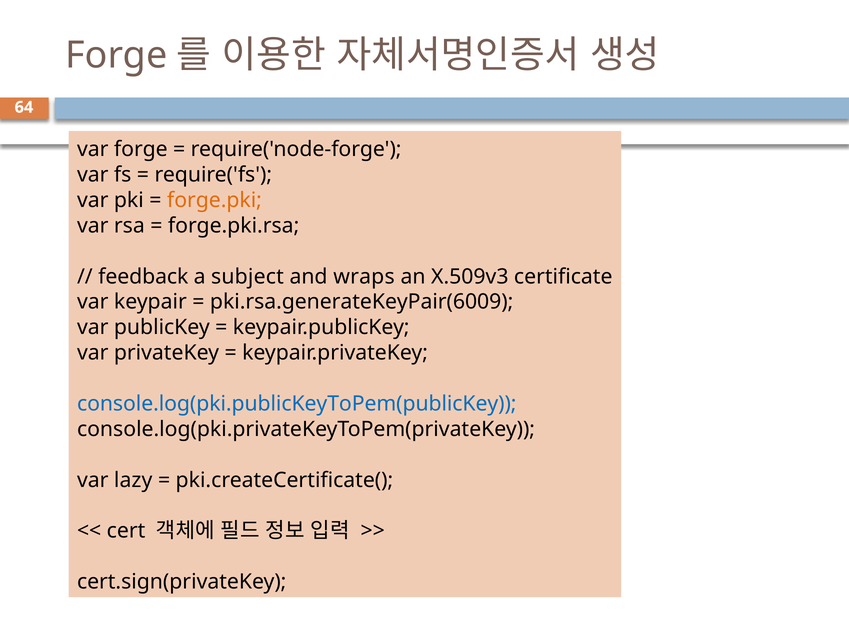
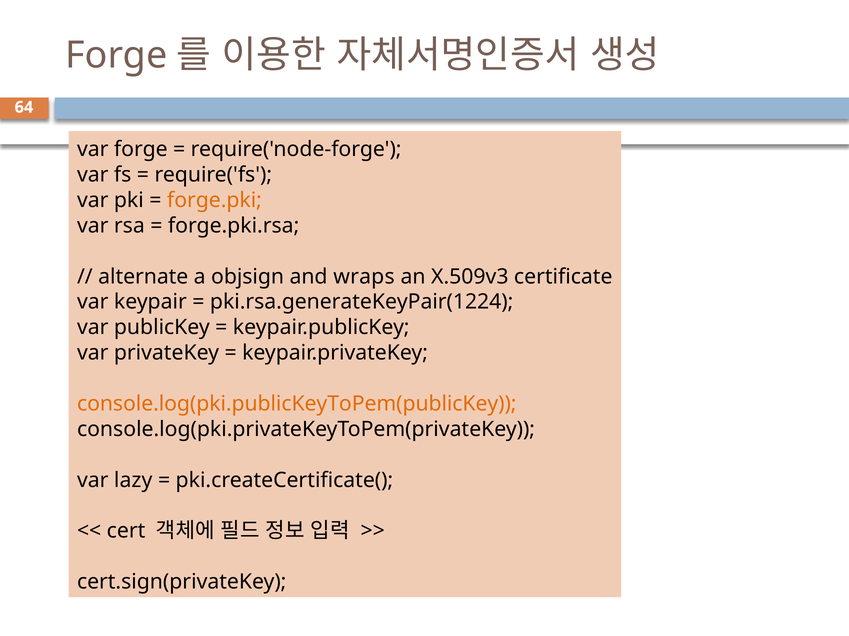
feedback: feedback -> alternate
subject: subject -> objsign
pki.rsa.generateKeyPair(6009: pki.rsa.generateKeyPair(6009 -> pki.rsa.generateKeyPair(1224
console.log(pki.publicKeyToPem(publicKey colour: blue -> orange
